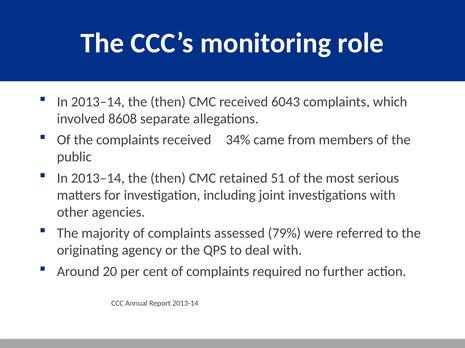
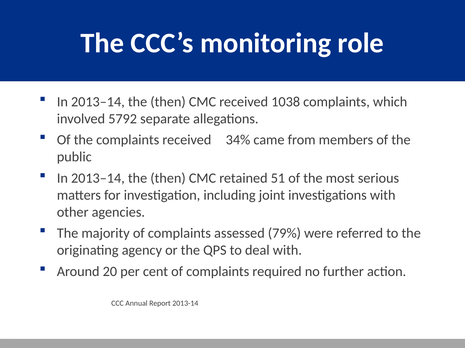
6043: 6043 -> 1038
8608: 8608 -> 5792
